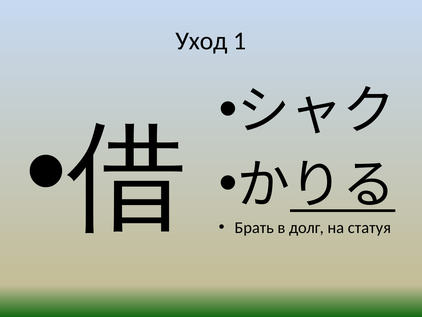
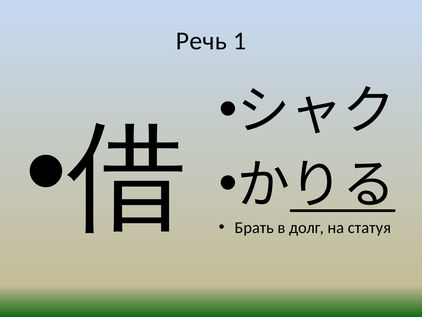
Уход: Уход -> Речь
